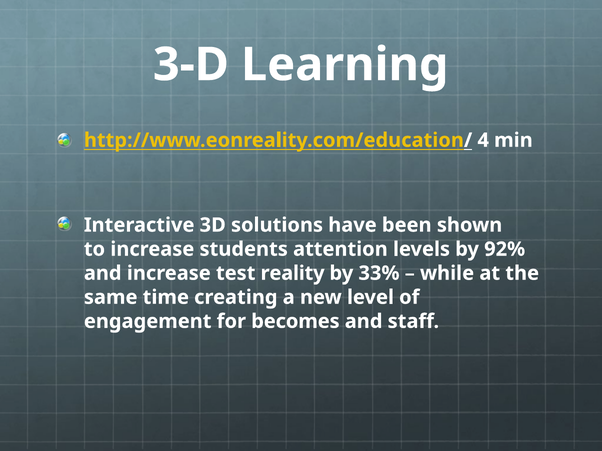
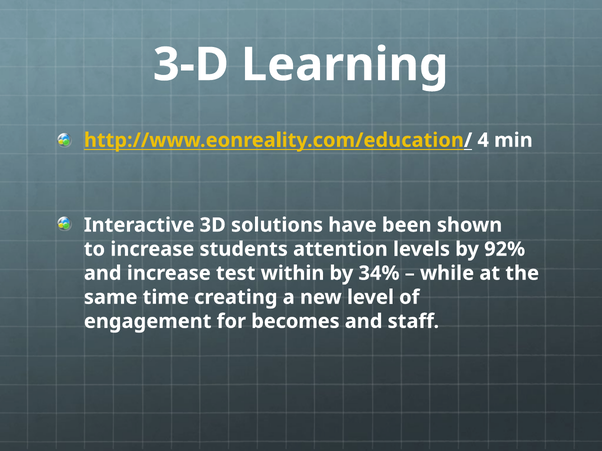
reality: reality -> within
33%: 33% -> 34%
